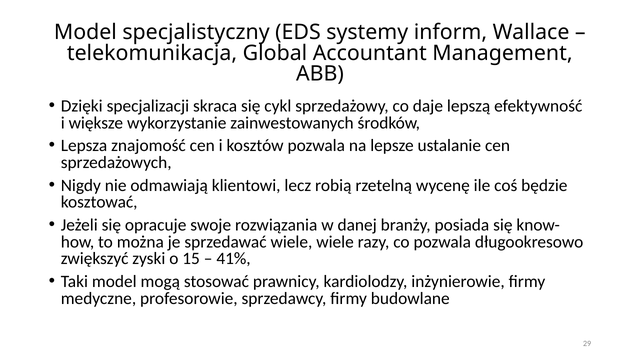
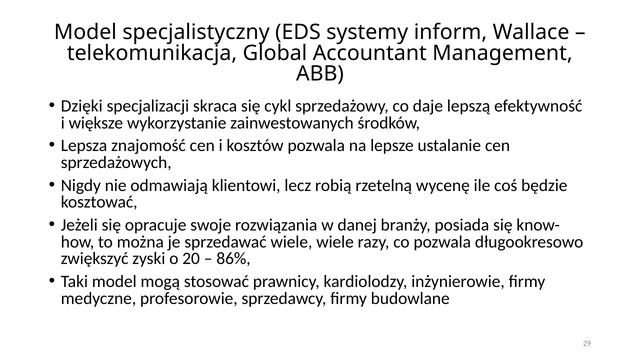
15: 15 -> 20
41%: 41% -> 86%
